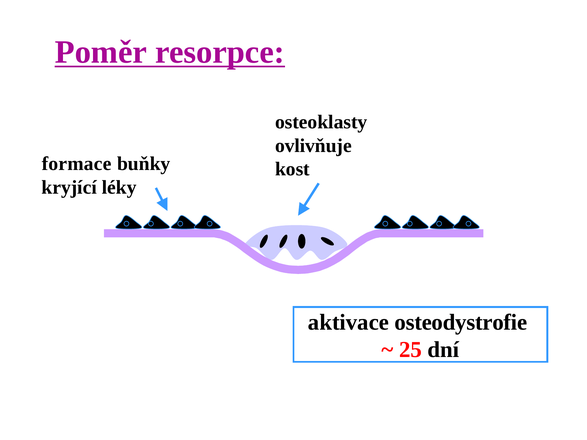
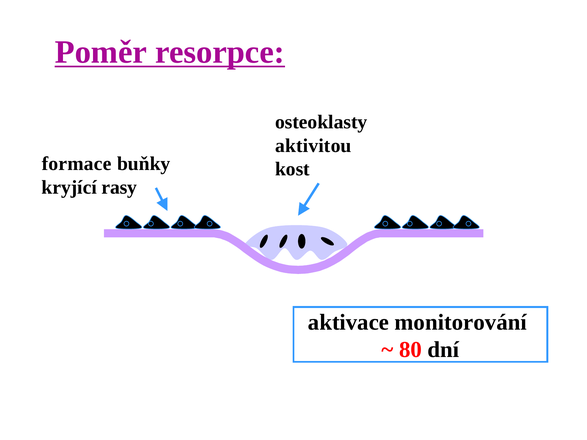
ovlivňuje: ovlivňuje -> aktivitou
léky: léky -> rasy
osteodystrofie: osteodystrofie -> monitorování
25: 25 -> 80
